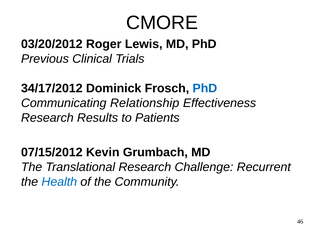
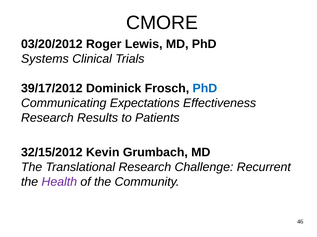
Previous: Previous -> Systems
34/17/2012: 34/17/2012 -> 39/17/2012
Relationship: Relationship -> Expectations
07/15/2012: 07/15/2012 -> 32/15/2012
Health colour: blue -> purple
